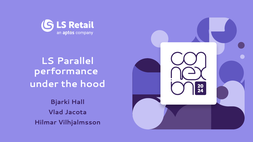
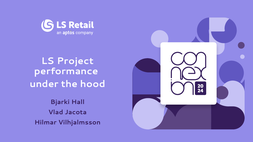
Parallel: Parallel -> Project
